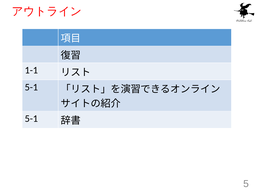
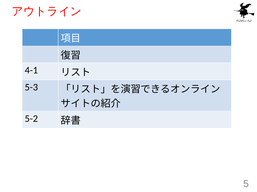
1-1: 1-1 -> 4-1
5-1 at (31, 88): 5-1 -> 5-3
5-1 at (31, 119): 5-1 -> 5-2
